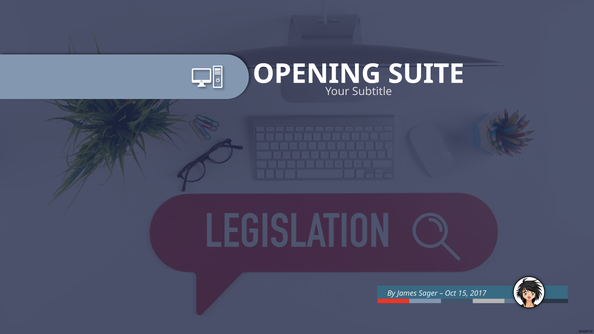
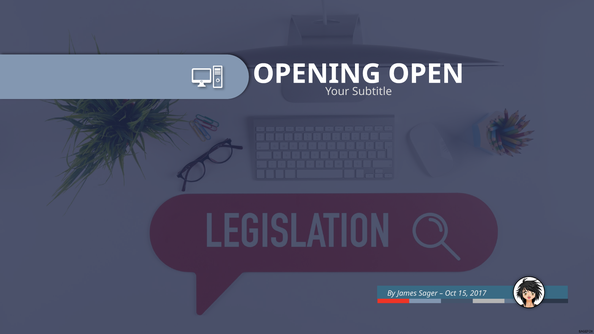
SUITE: SUITE -> OPEN
